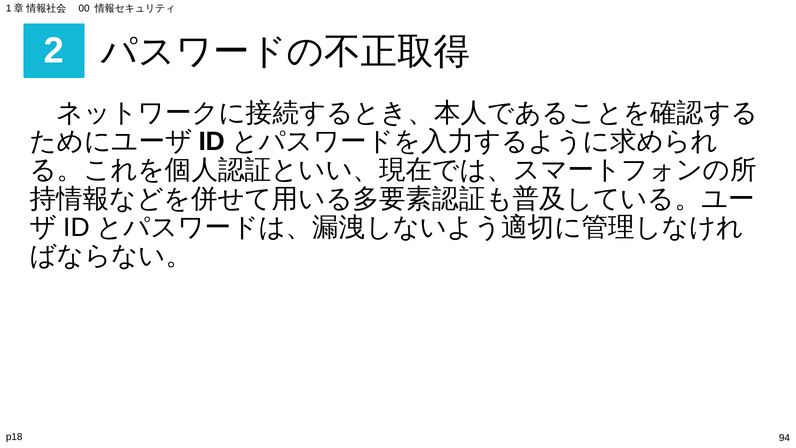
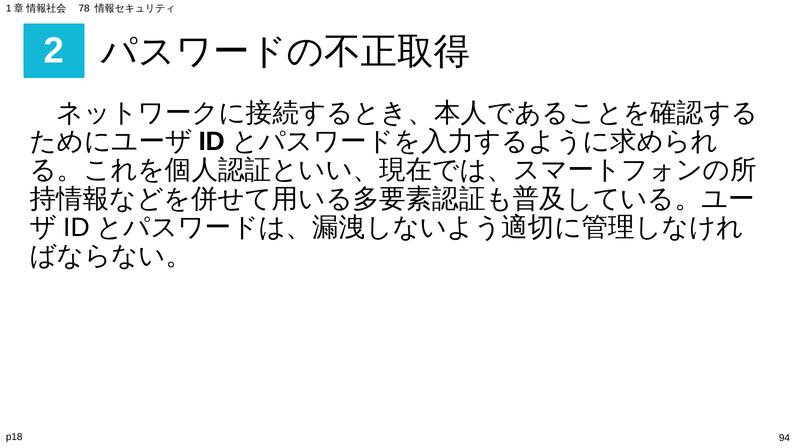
00: 00 -> 78
